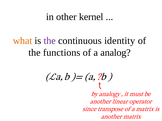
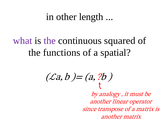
kernel: kernel -> length
what colour: orange -> purple
identity: identity -> squared
analog: analog -> spatial
